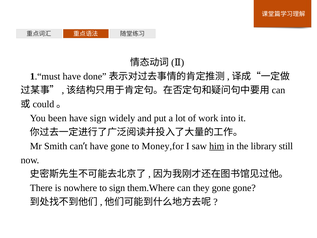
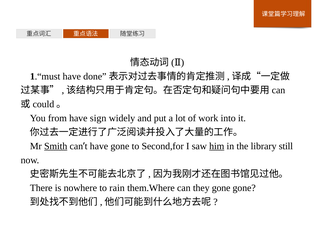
been: been -> from
Smith underline: none -> present
Money,for: Money,for -> Second,for
to sign: sign -> rain
